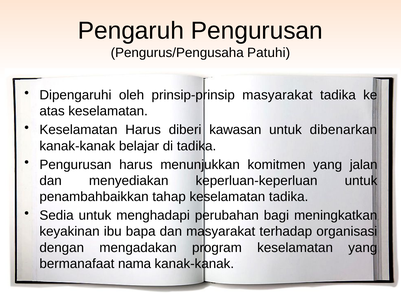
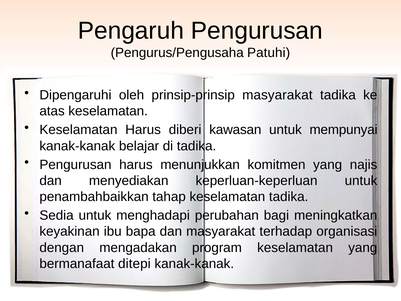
dibenarkan: dibenarkan -> mempunyai
jalan: jalan -> najis
nama: nama -> ditepi
